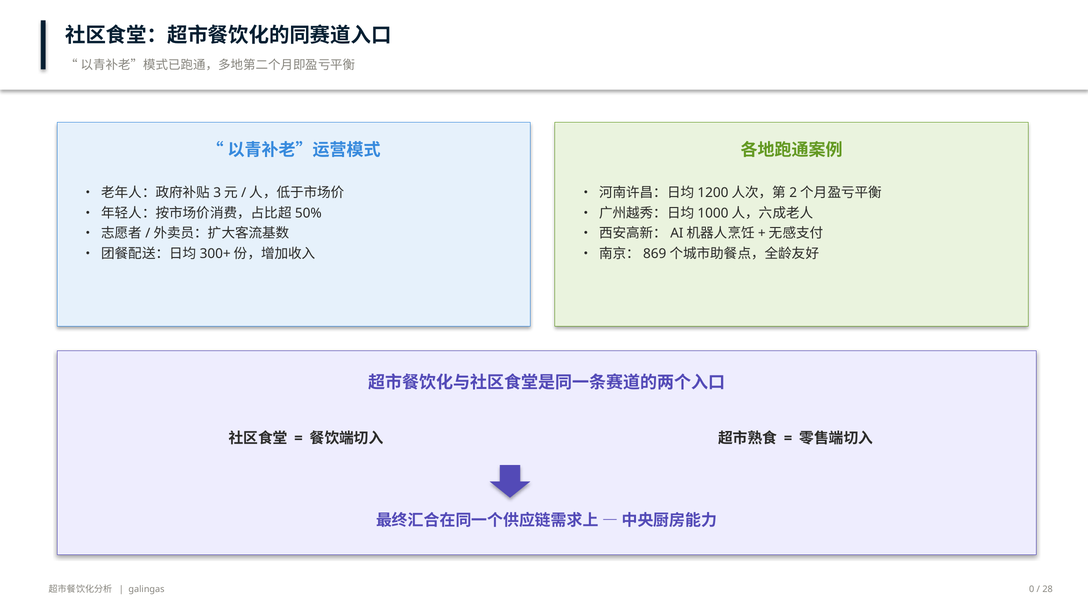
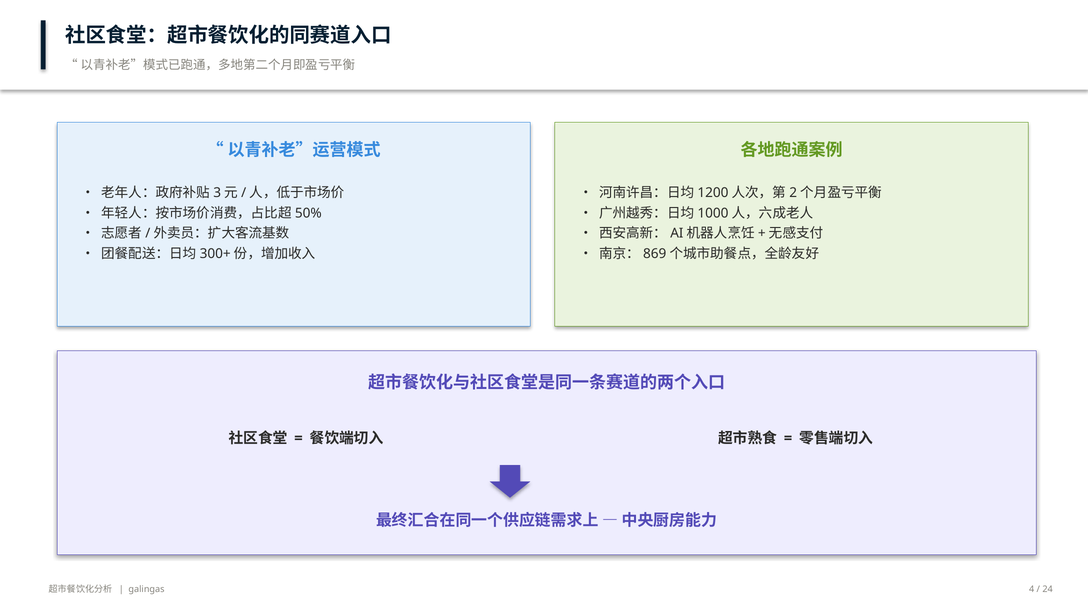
0: 0 -> 4
28: 28 -> 24
